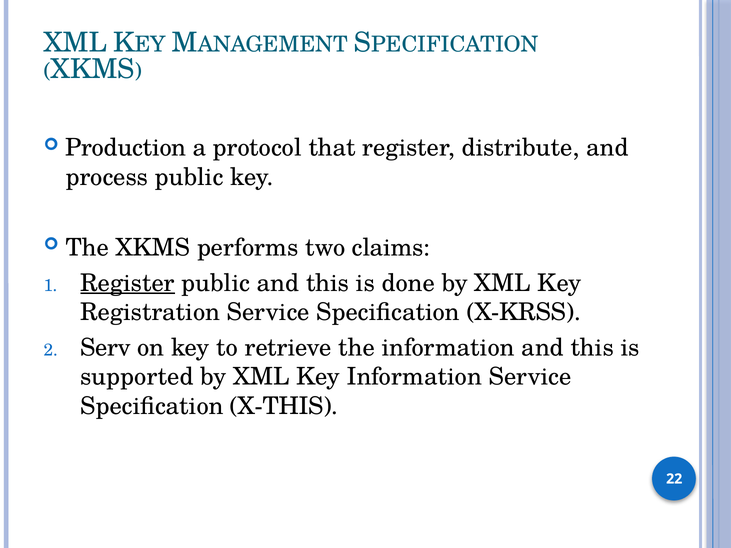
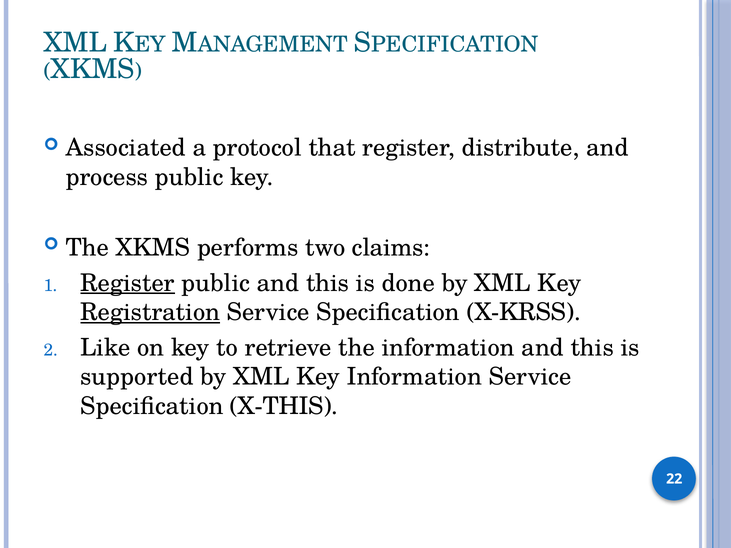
Production: Production -> Associated
Registration underline: none -> present
Serv: Serv -> Like
